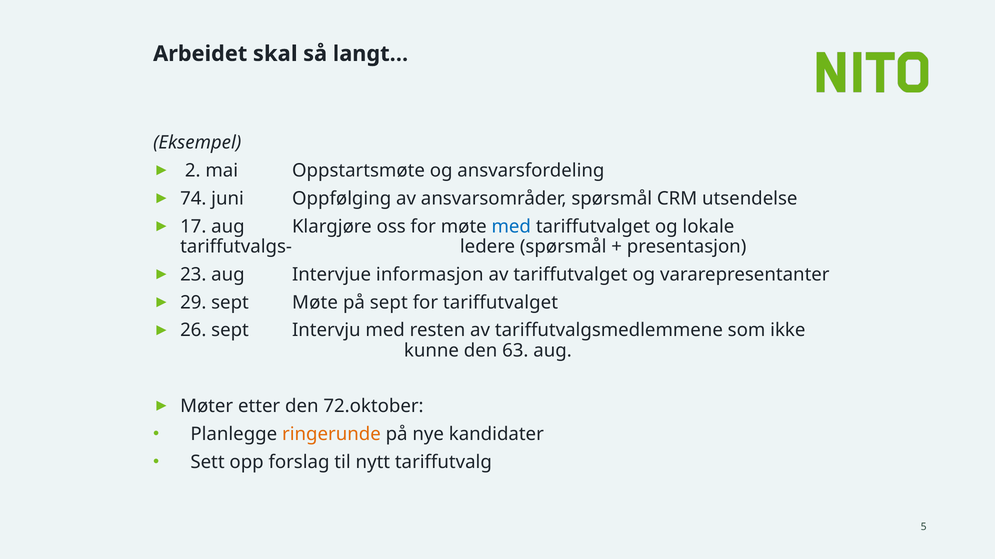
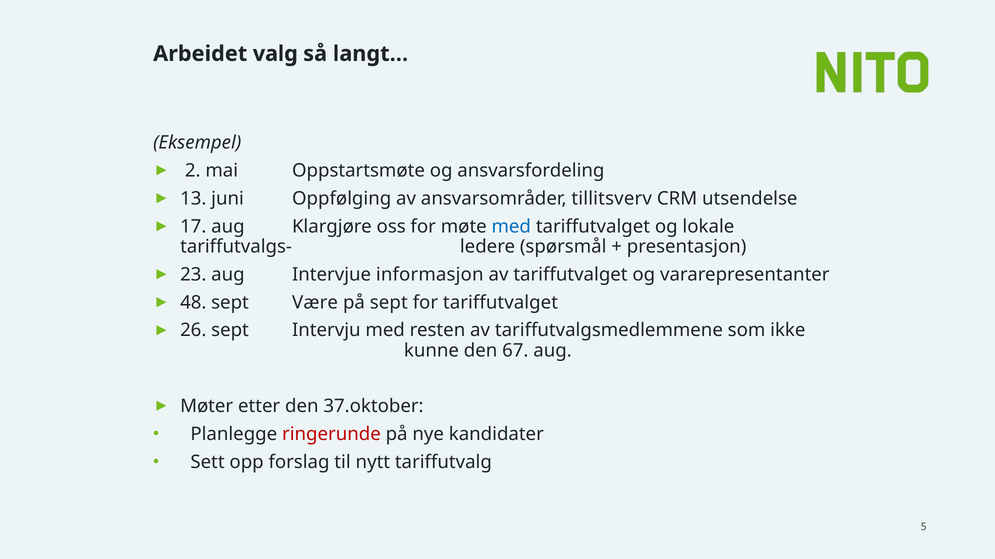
skal: skal -> valg
74: 74 -> 13
ansvarsområder spørsmål: spørsmål -> tillitsverv
29: 29 -> 48
sept Møte: Møte -> Være
63: 63 -> 67
72.oktober: 72.oktober -> 37.oktober
ringerunde colour: orange -> red
